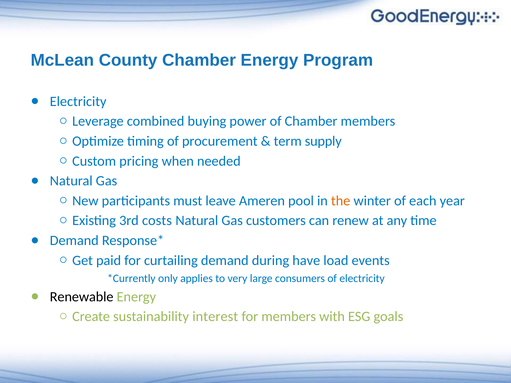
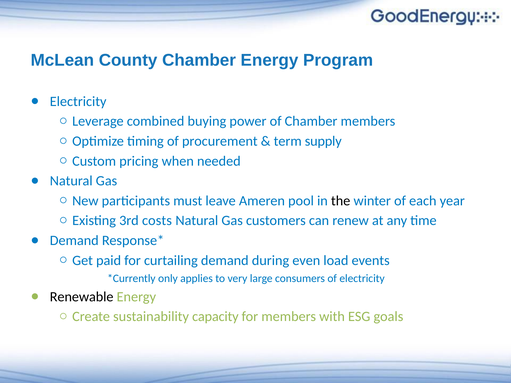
the colour: orange -> black
have: have -> even
interest: interest -> capacity
